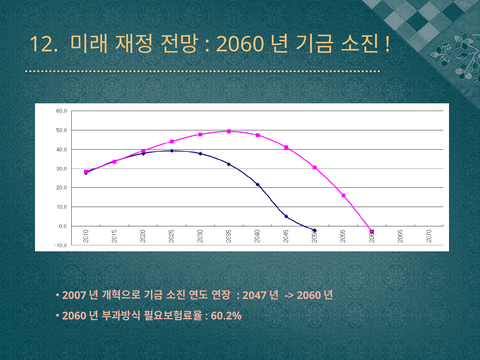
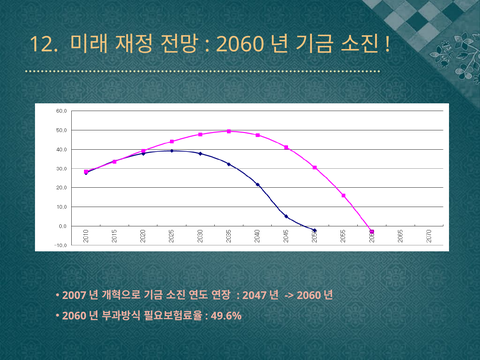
60.2%: 60.2% -> 49.6%
